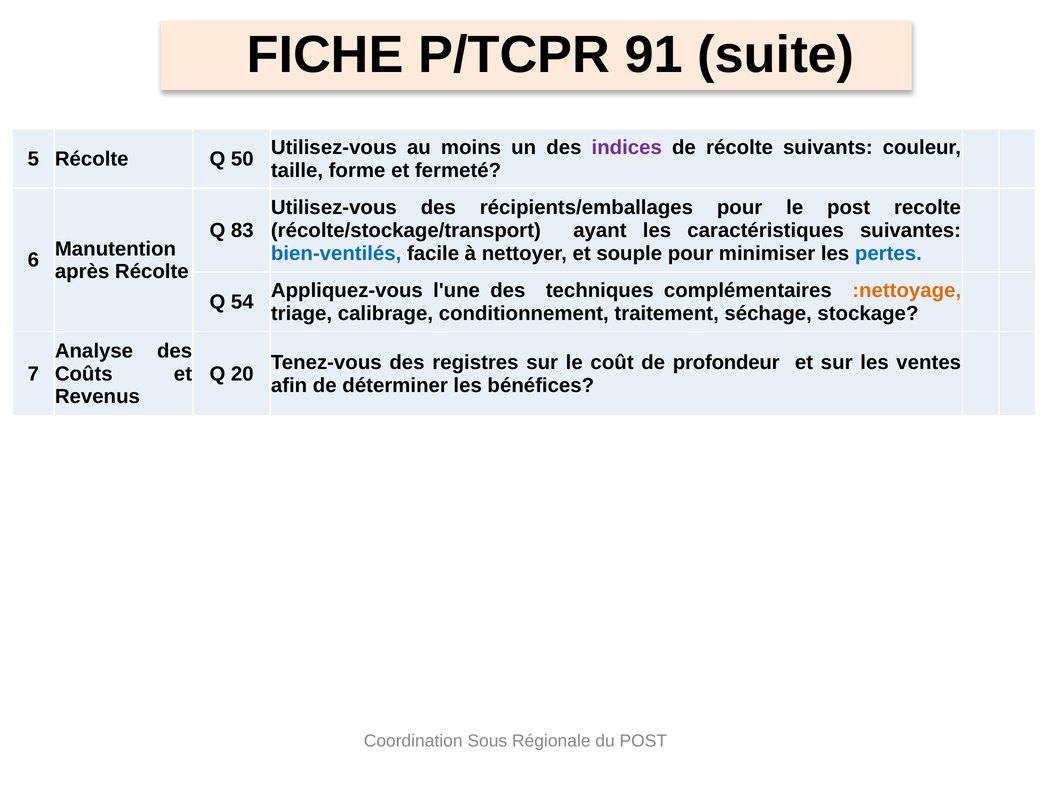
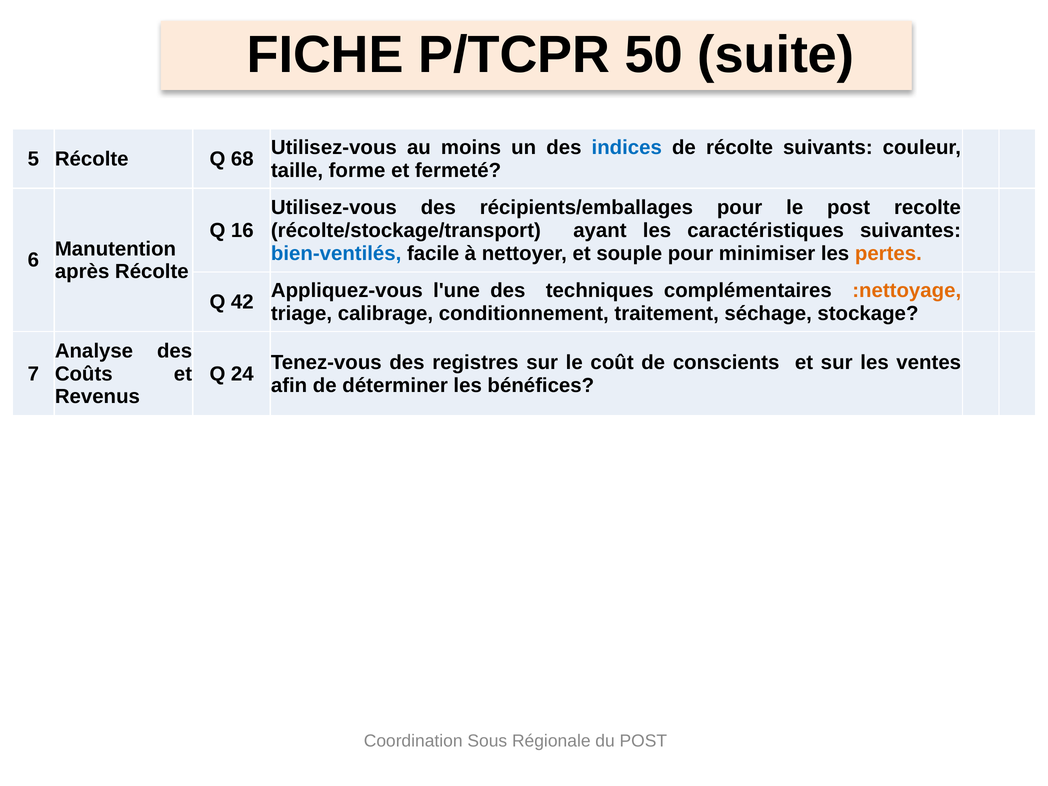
91: 91 -> 50
indices colour: purple -> blue
50: 50 -> 68
83: 83 -> 16
pertes colour: blue -> orange
54: 54 -> 42
profondeur: profondeur -> conscients
20: 20 -> 24
